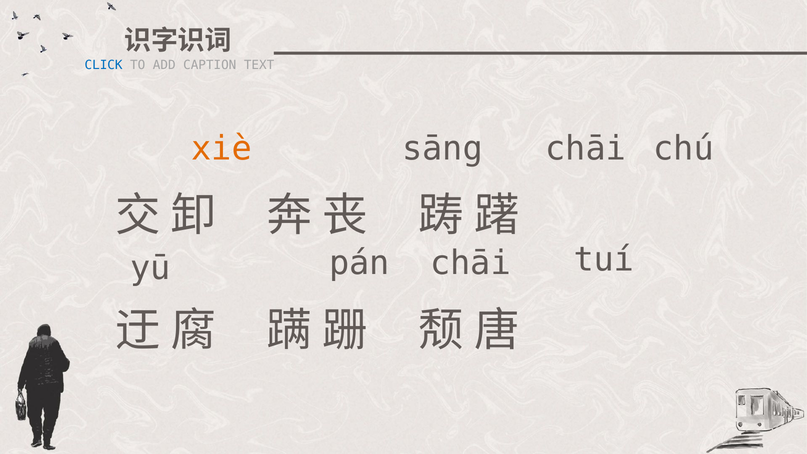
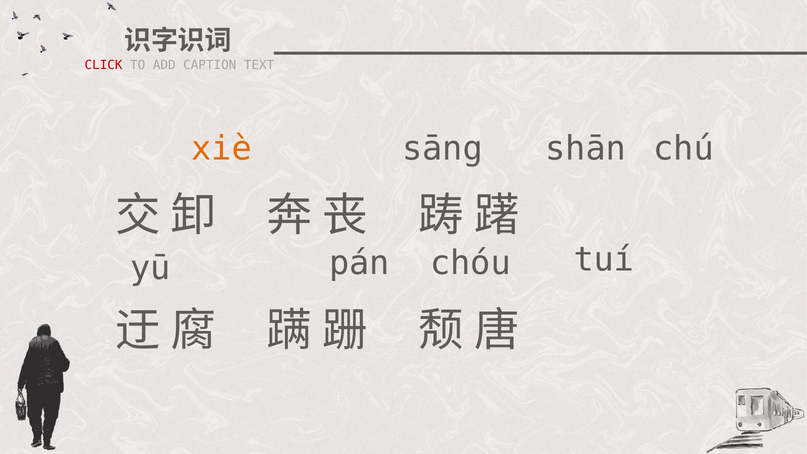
CLICK colour: blue -> red
sāng chāi: chāi -> shān
pán chāi: chāi -> chóu
